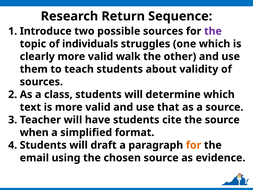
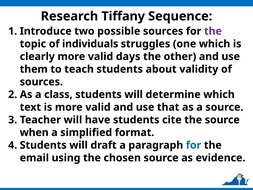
Return: Return -> Tiffany
walk: walk -> days
for at (194, 145) colour: orange -> blue
